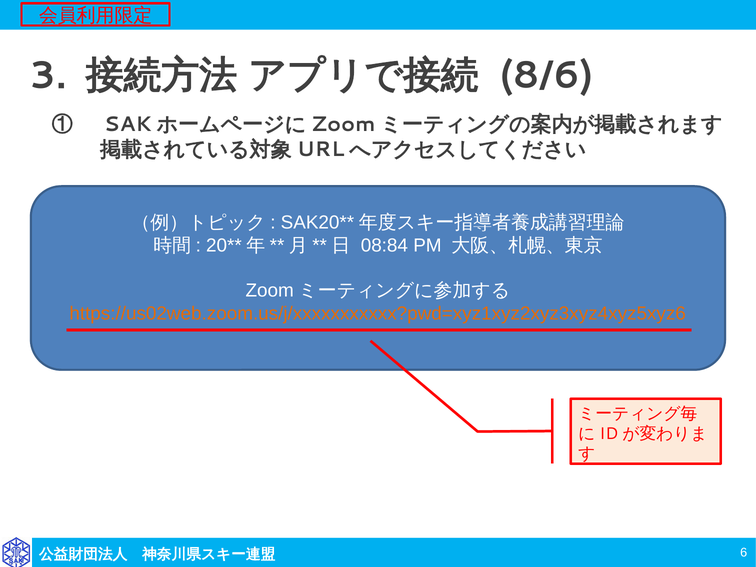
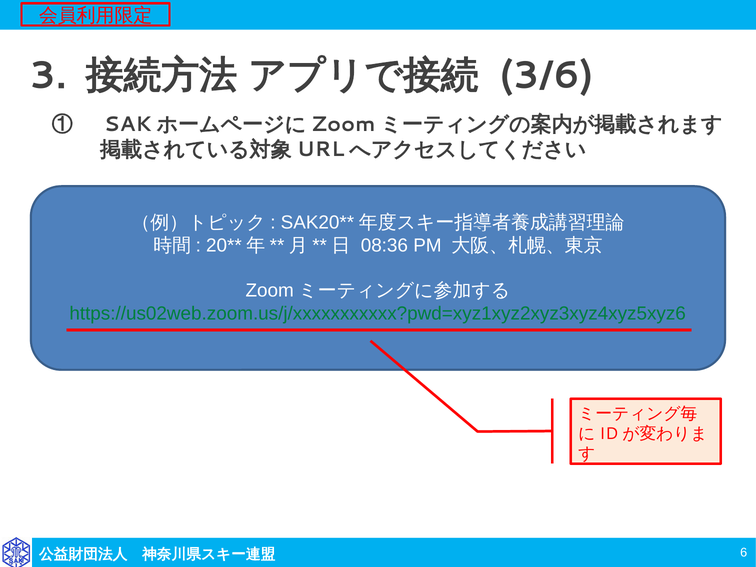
8/6: 8/6 -> 3/6
08:84: 08:84 -> 08:36
https://us02web.zoom.us/j/xxxxxxxxxxx?pwd=xyz1xyz2xyz3xyz4xyz5xyz6 colour: orange -> green
